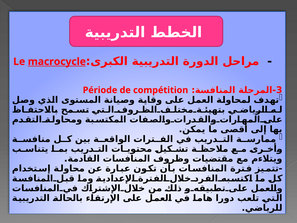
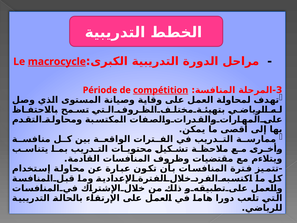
compétition underline: none -> present
